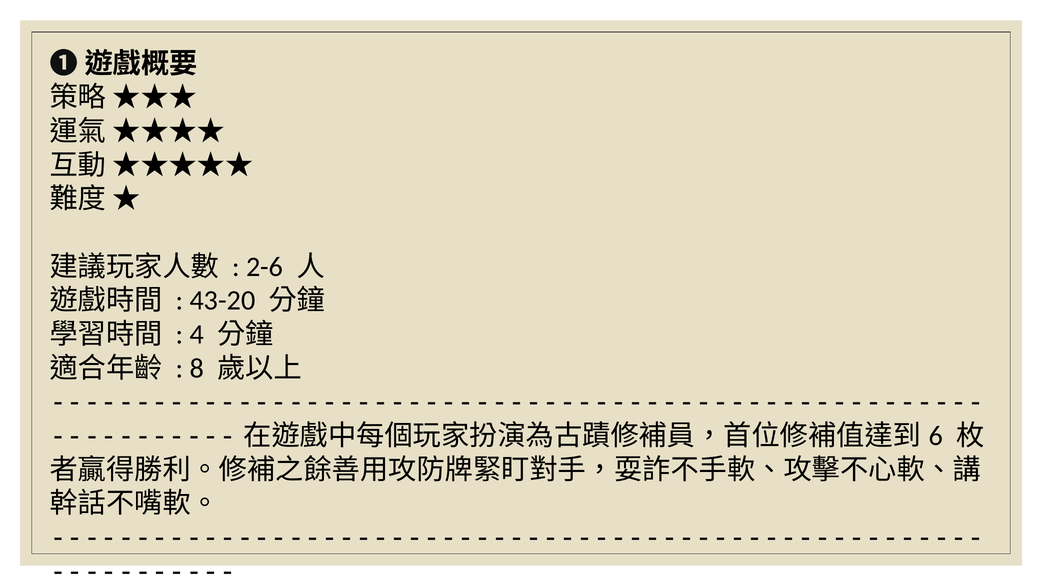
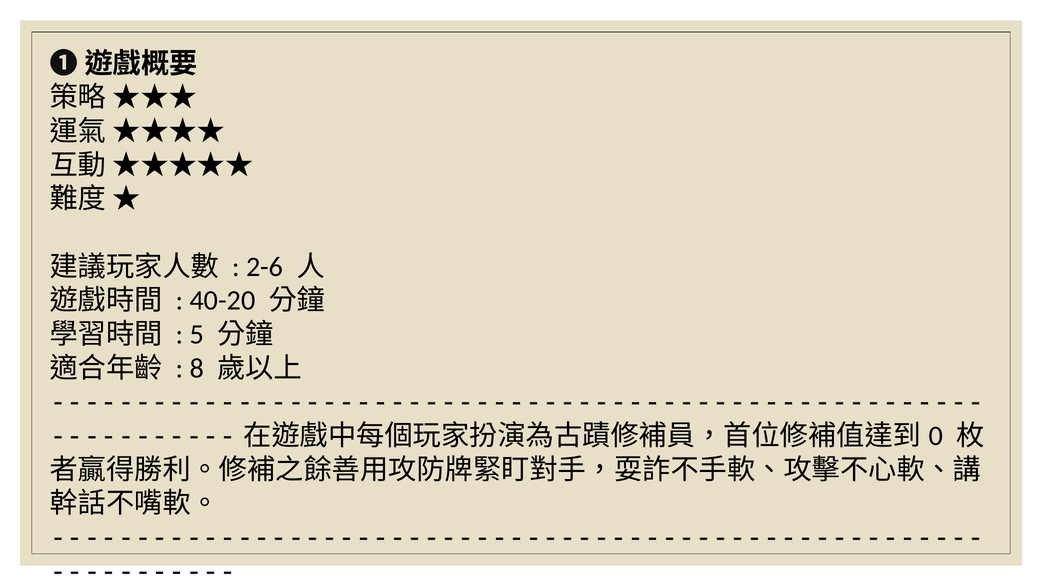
43-20: 43-20 -> 40-20
4: 4 -> 5
6: 6 -> 0
